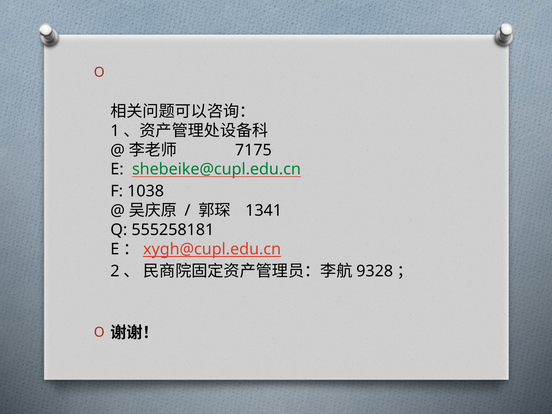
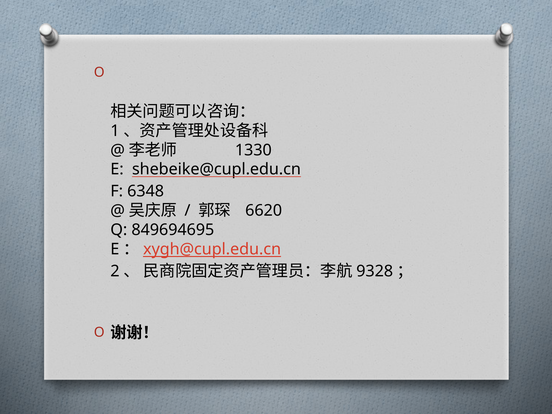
7175: 7175 -> 1330
shebeike@cupl.edu.cn colour: green -> black
1038: 1038 -> 6348
1341: 1341 -> 6620
555258181: 555258181 -> 849694695
